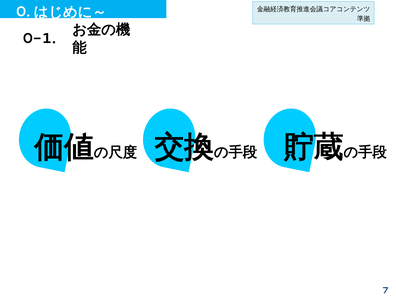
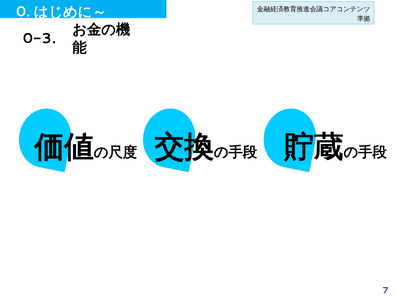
0-1: 0-1 -> 0-3
